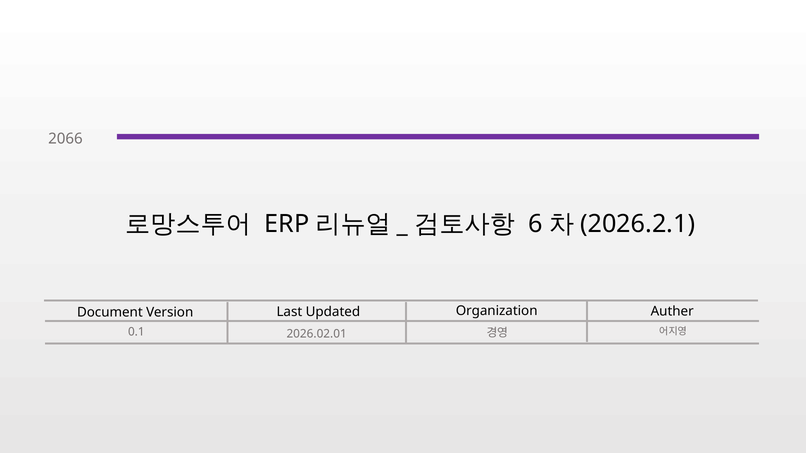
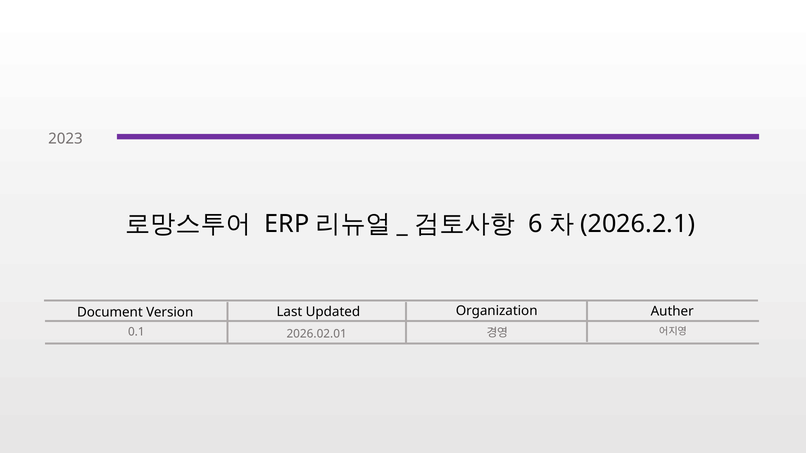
2066: 2066 -> 2023
